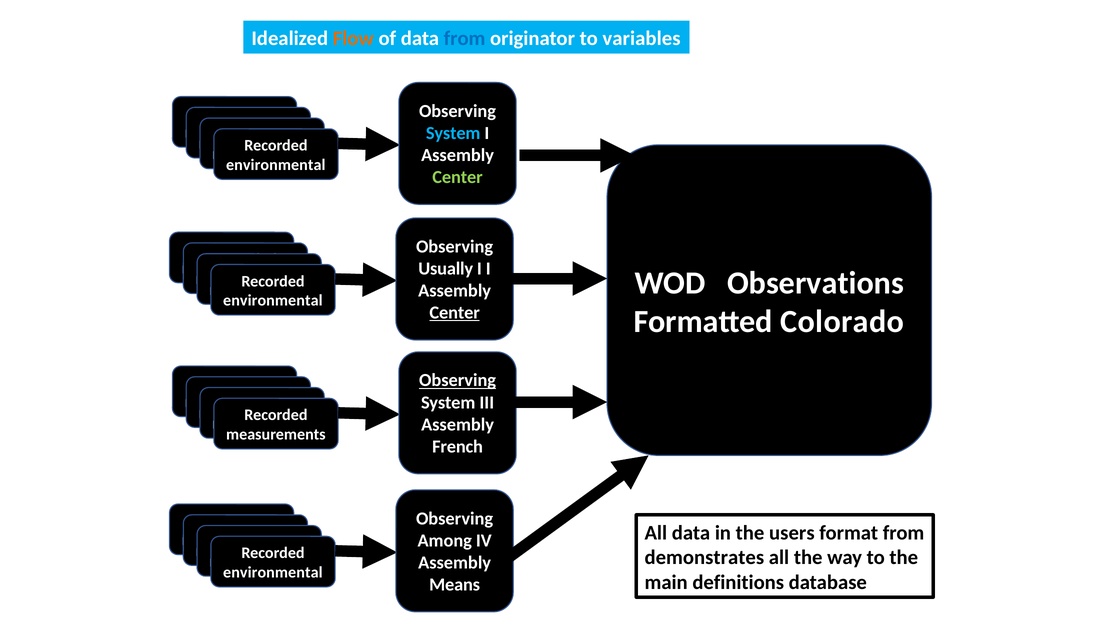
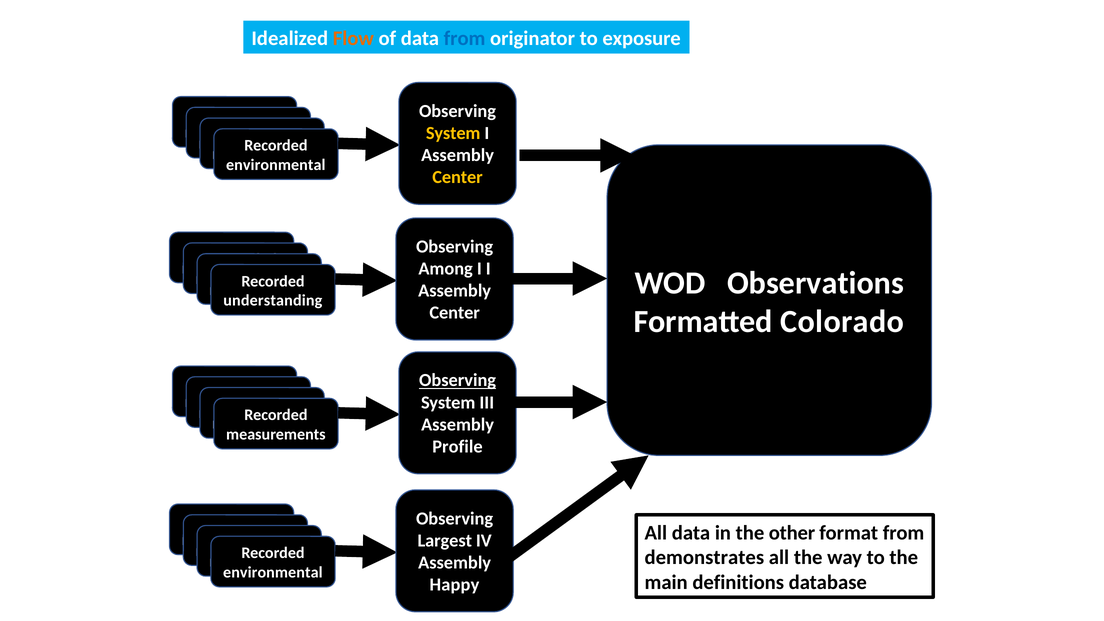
variables: variables -> exposure
System at (453, 133) colour: light blue -> yellow
Center at (458, 177) colour: light green -> yellow
Usually: Usually -> Among
environmental at (273, 301): environmental -> understanding
Center at (455, 313) underline: present -> none
French: French -> Profile
users: users -> other
Among: Among -> Largest
Means: Means -> Happy
